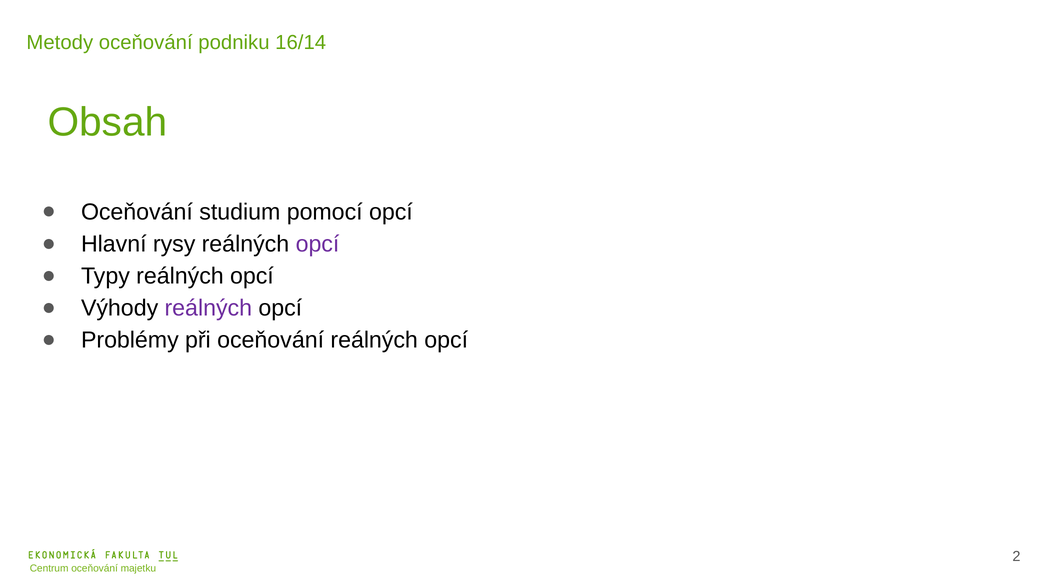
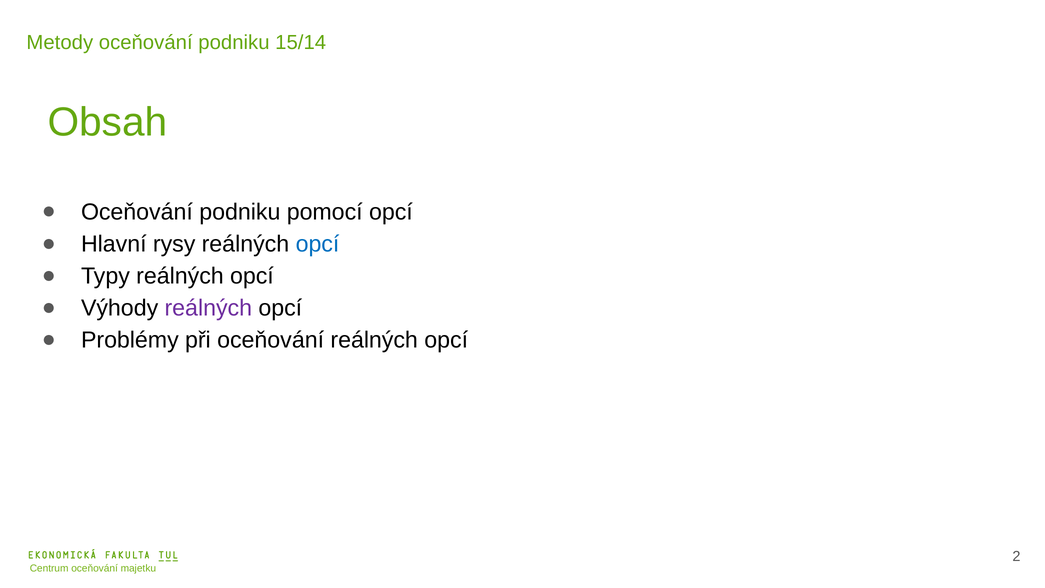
16/14: 16/14 -> 15/14
studium at (240, 212): studium -> podniku
opcí at (317, 244) colour: purple -> blue
